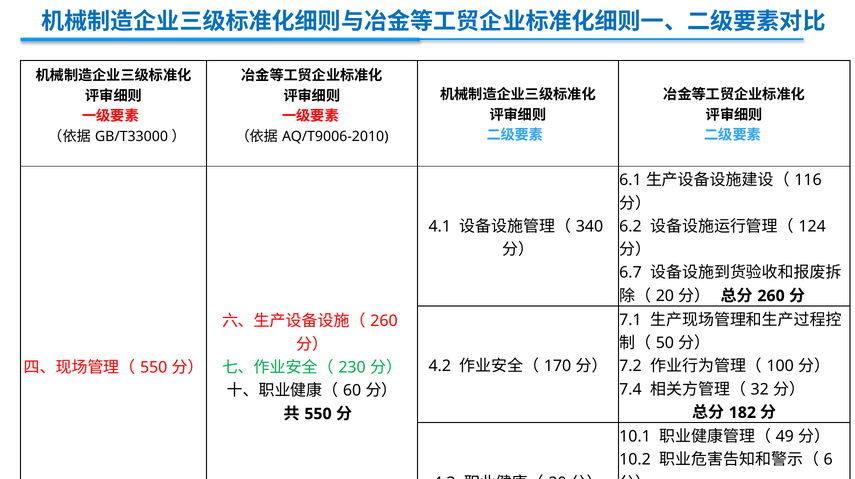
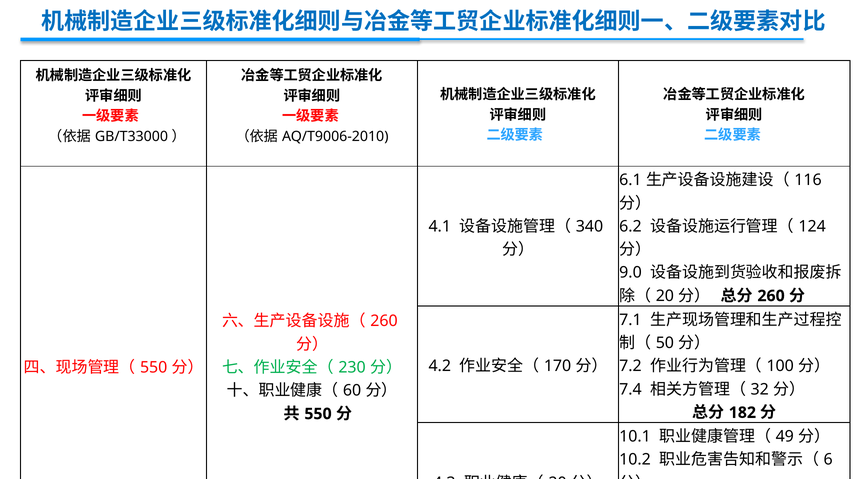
6.7: 6.7 -> 9.0
